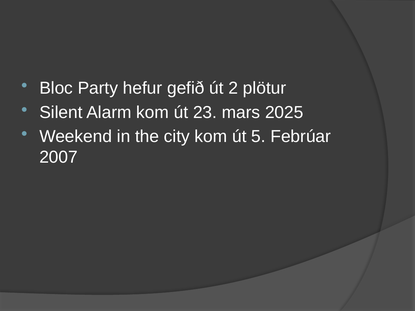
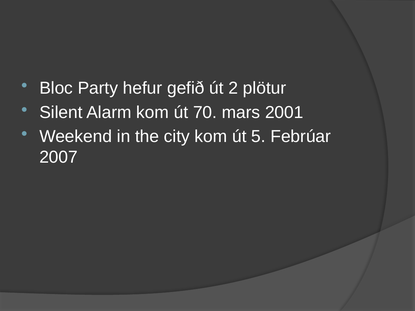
23: 23 -> 70
2025: 2025 -> 2001
